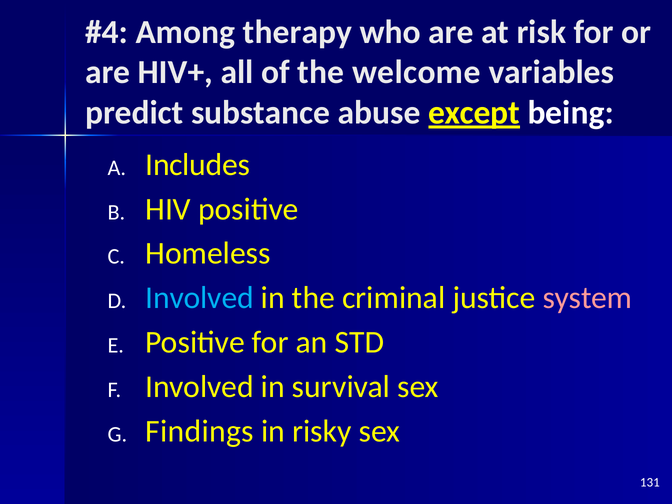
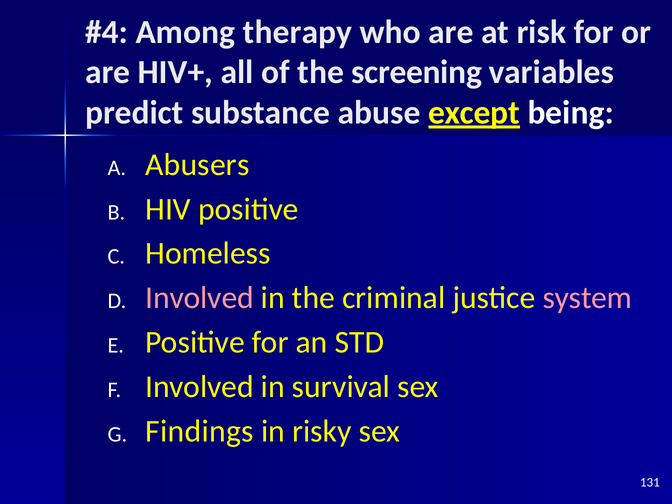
welcome: welcome -> screening
Includes: Includes -> Abusers
Involved at (200, 298) colour: light blue -> pink
